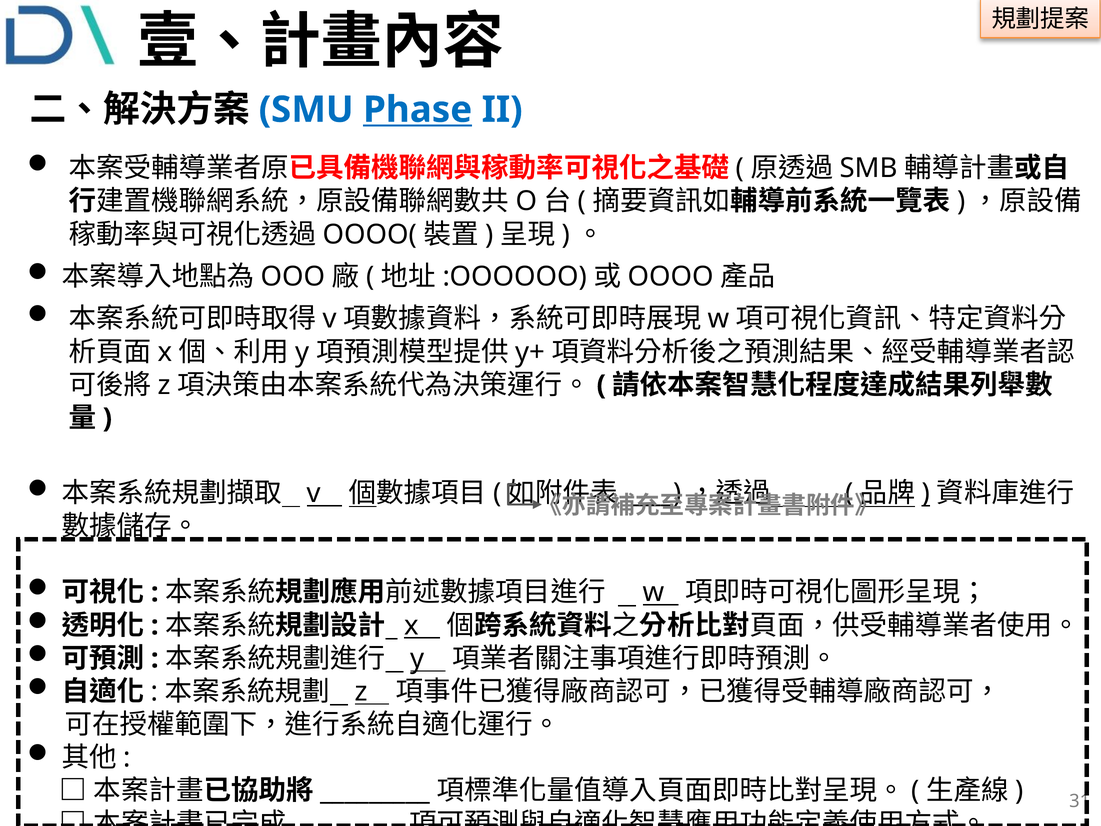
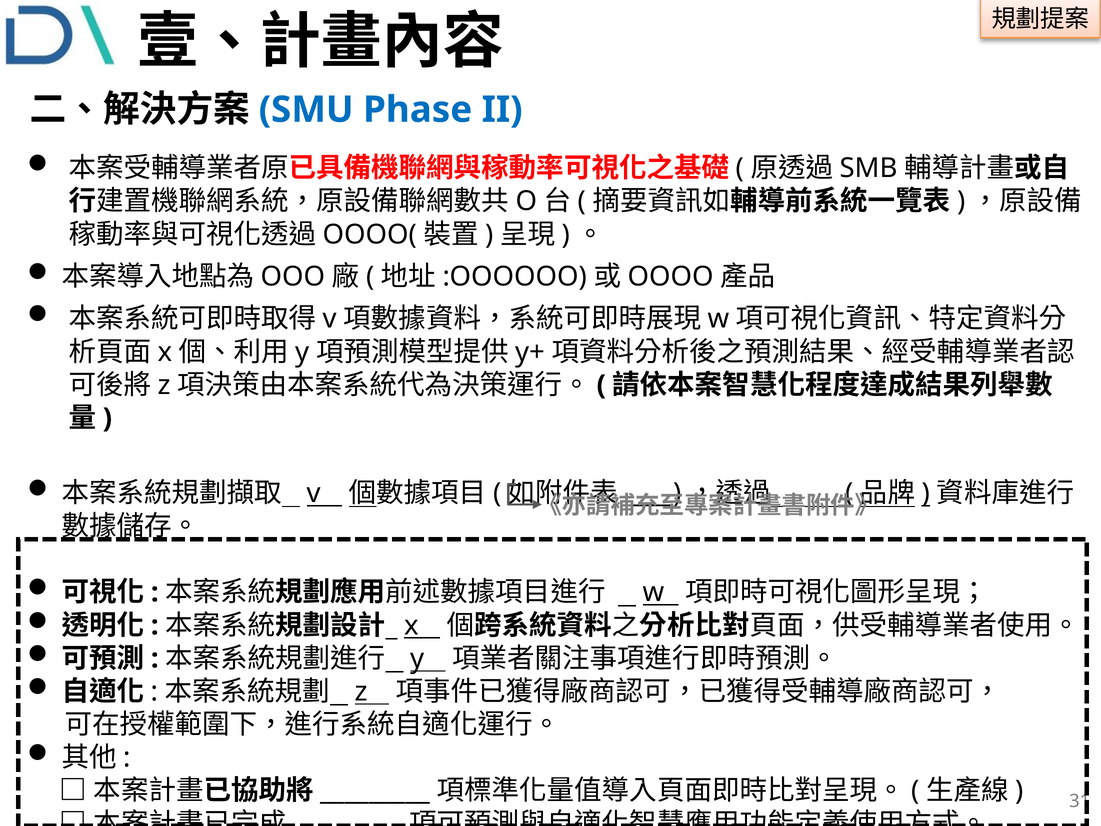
Phase underline: present -> none
